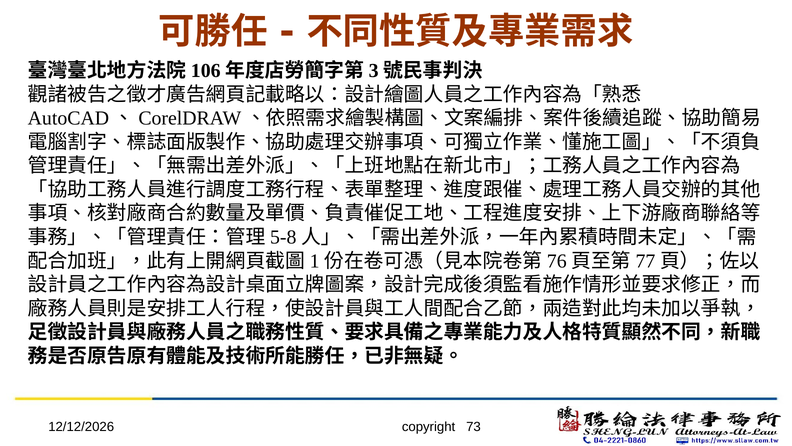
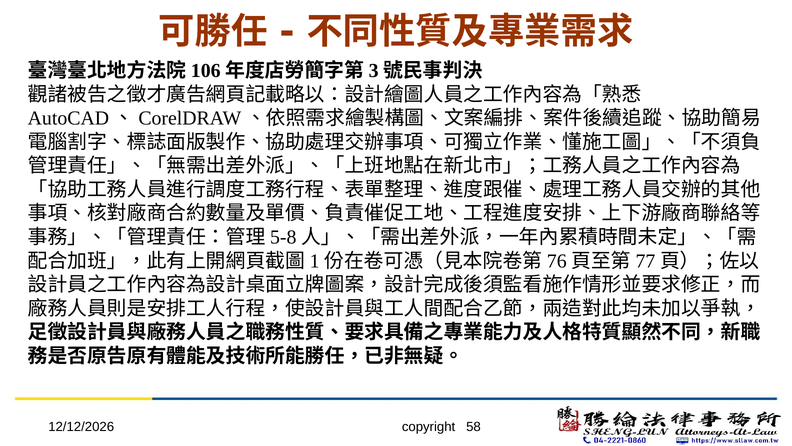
73: 73 -> 58
